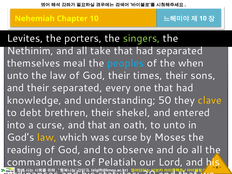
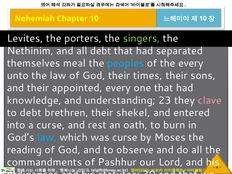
all take: take -> debt
the when: when -> every
their separated: separated -> appointed
50: 50 -> 23
clave colour: yellow -> pink
curse and that: that -> rest
to unto: unto -> burn
law at (47, 137) colour: yellow -> light blue
Pelatiah: Pelatiah -> Pashhur
